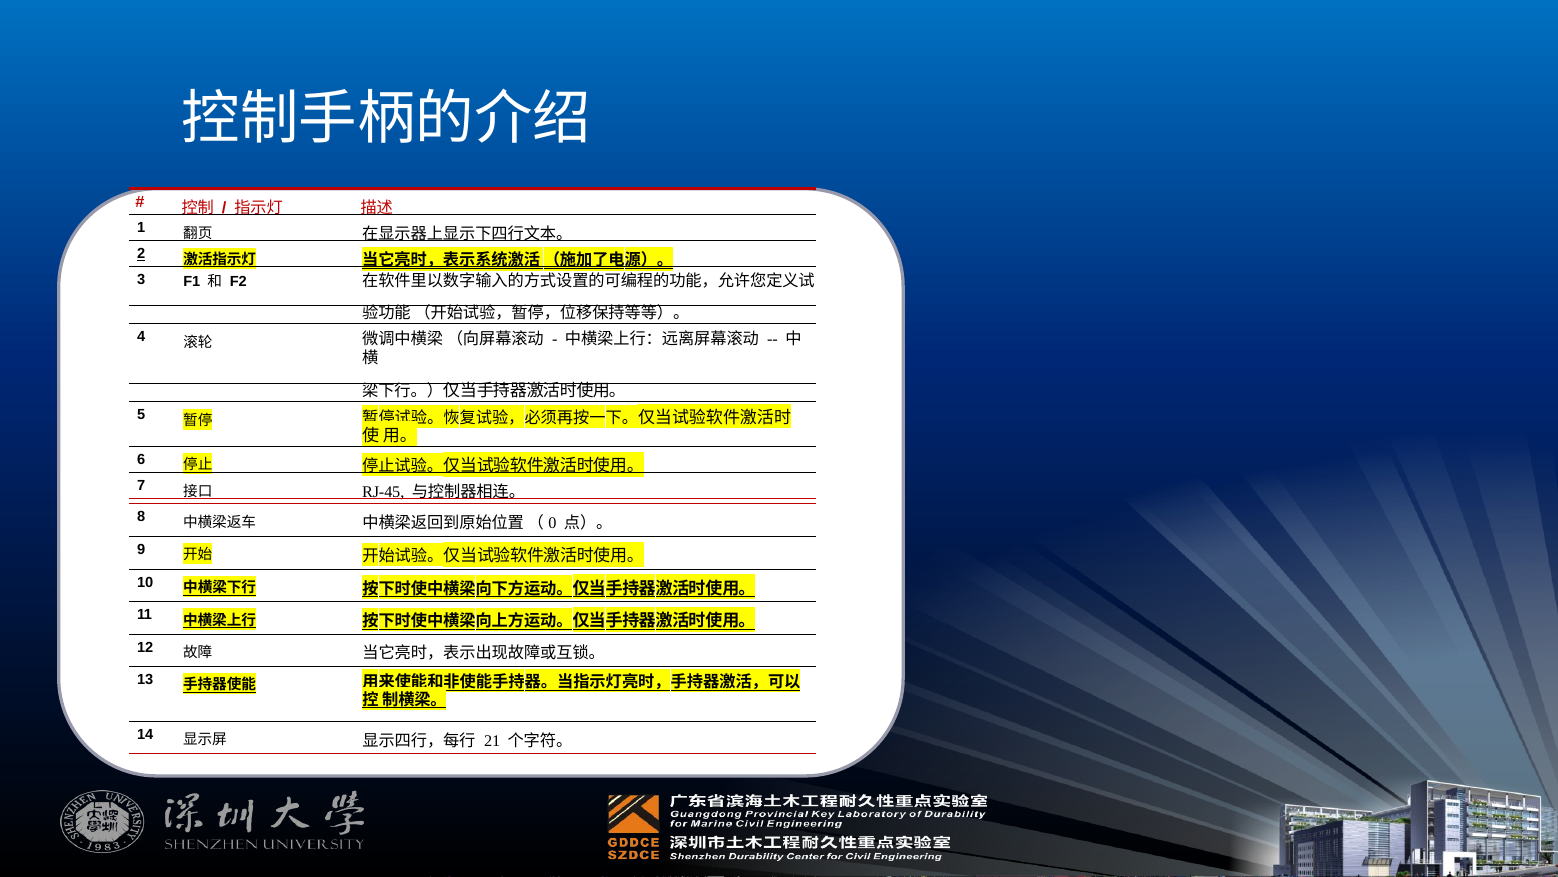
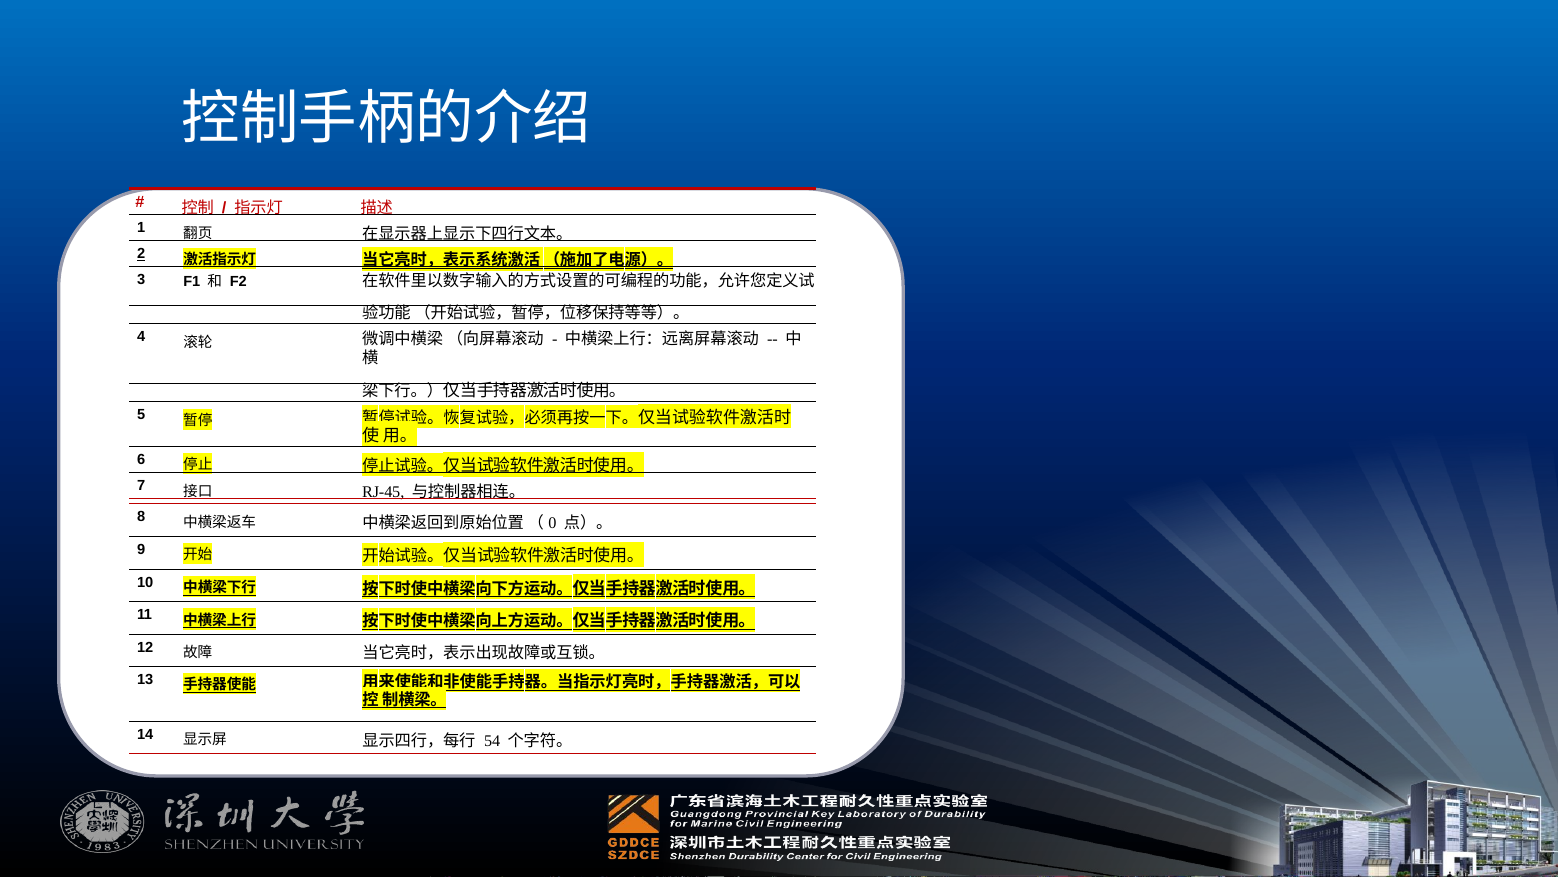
21: 21 -> 54
